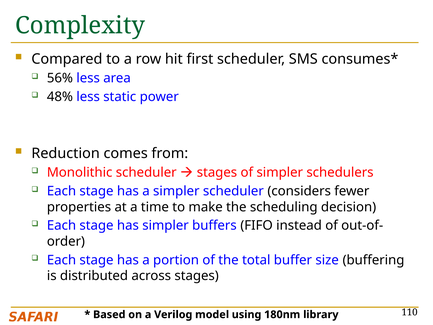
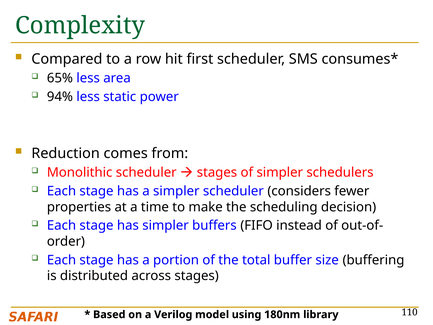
56%: 56% -> 65%
48%: 48% -> 94%
